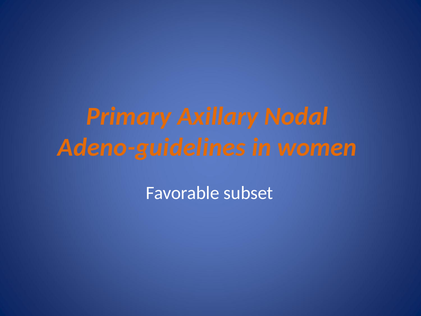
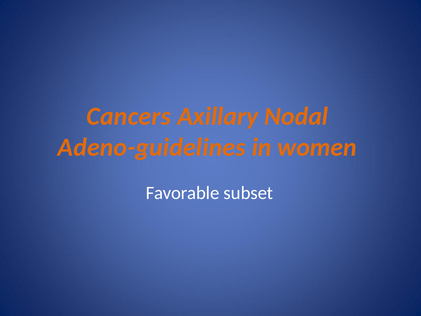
Primary: Primary -> Cancers
